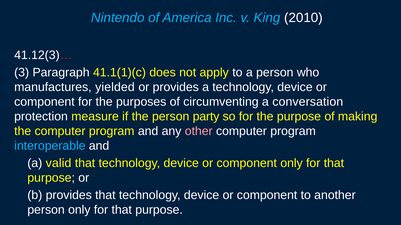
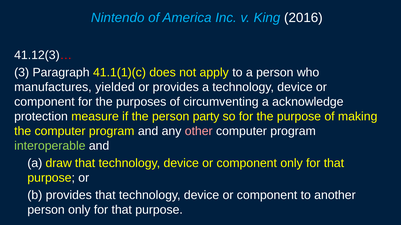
2010: 2010 -> 2016
conversation: conversation -> acknowledge
interoperable colour: light blue -> light green
valid: valid -> draw
